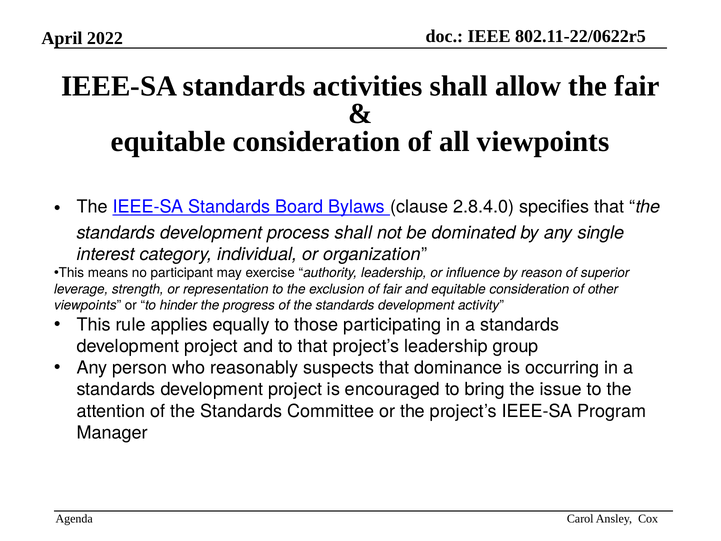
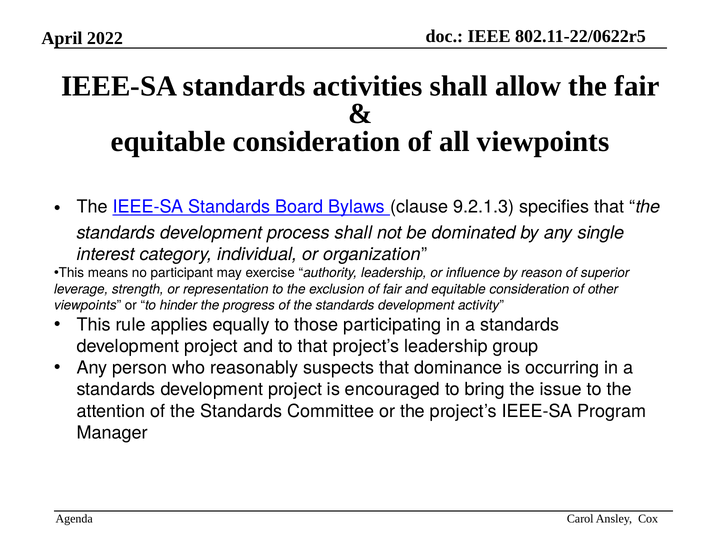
2.8.4.0: 2.8.4.0 -> 9.2.1.3
